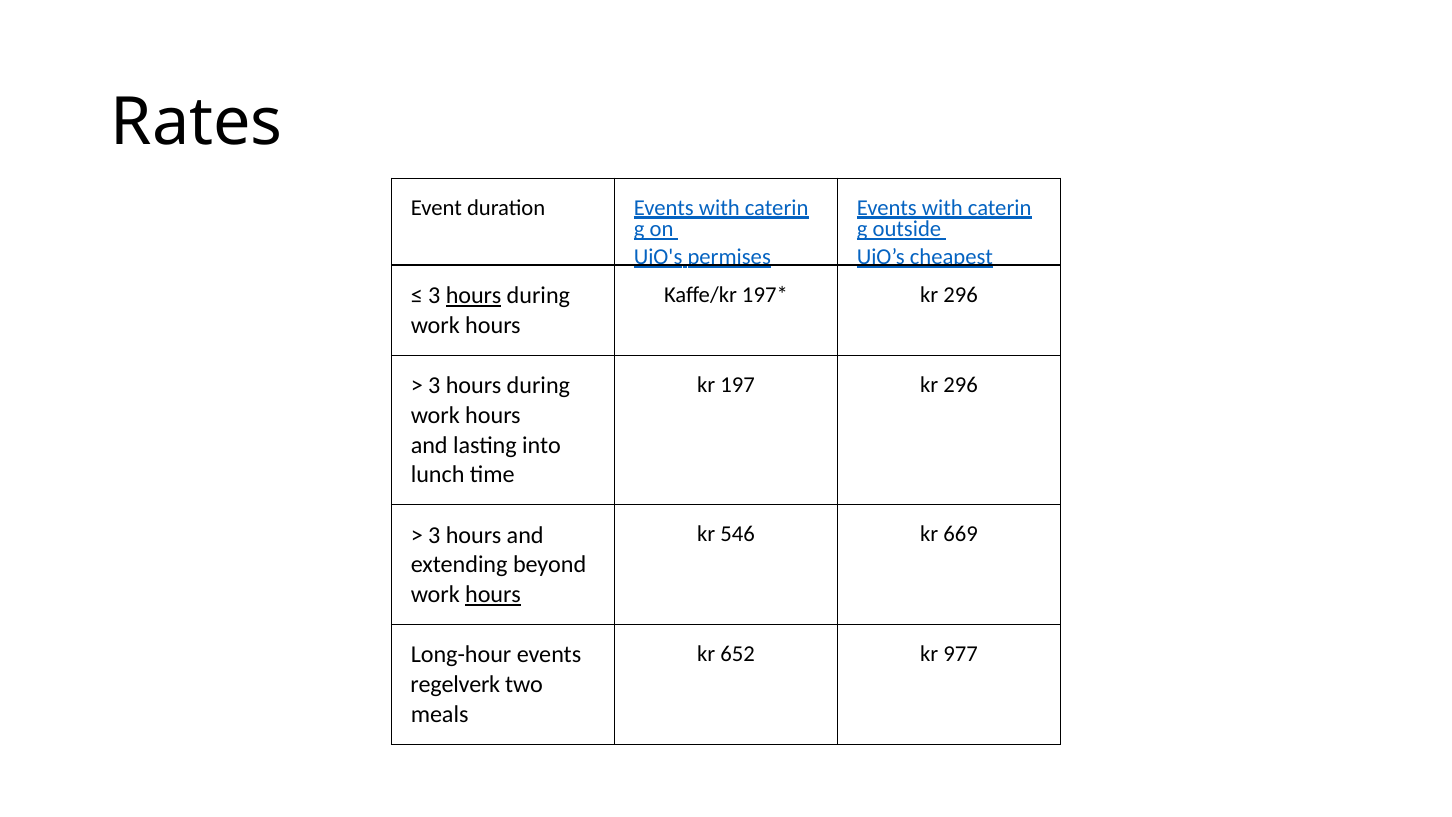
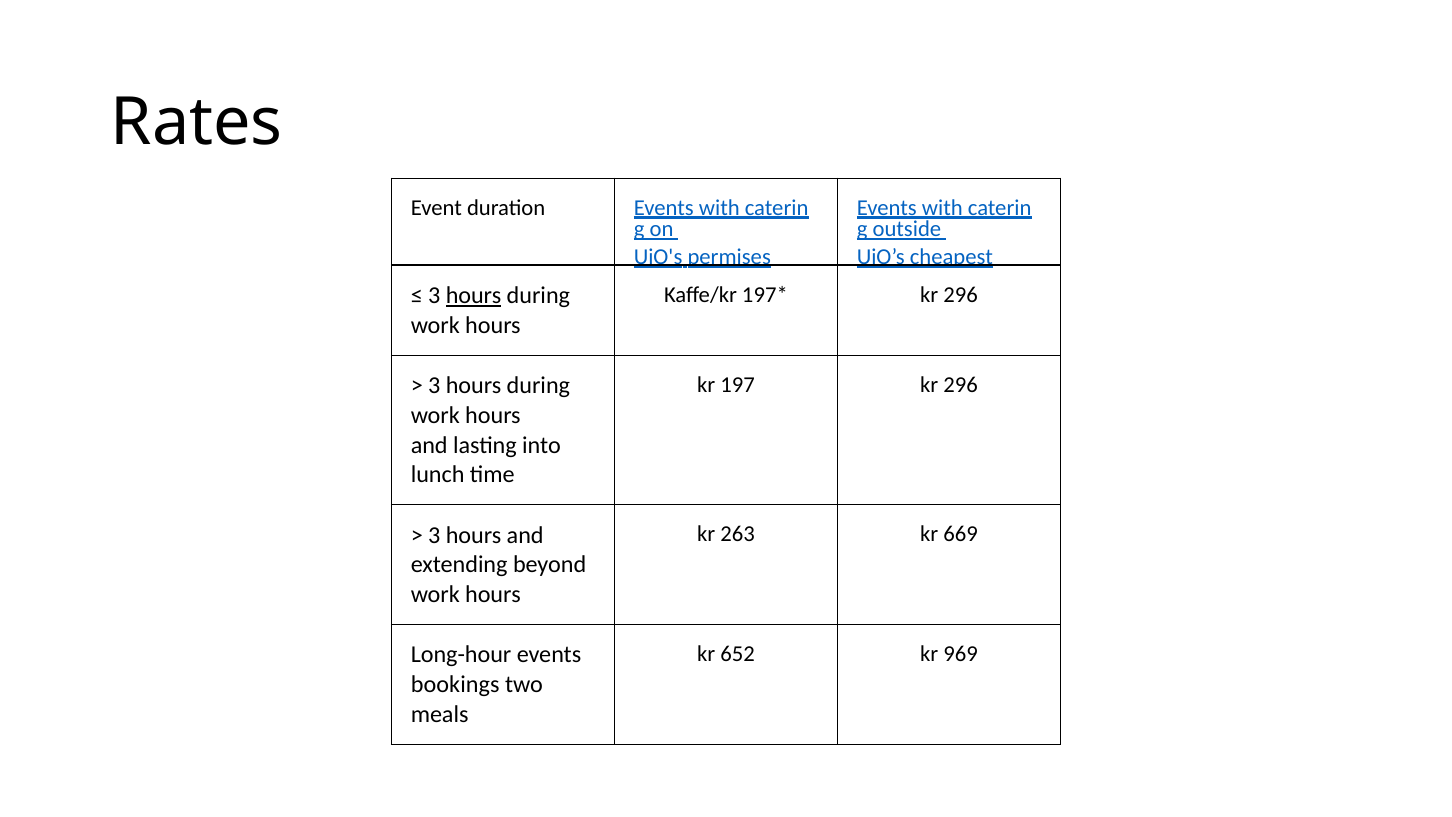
546: 546 -> 263
hours at (493, 594) underline: present -> none
977: 977 -> 969
regelverk: regelverk -> bookings
